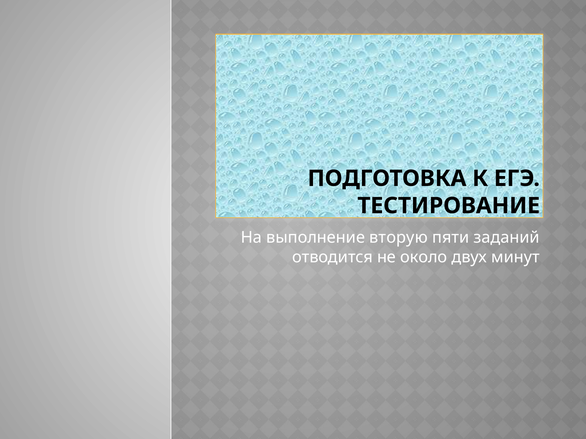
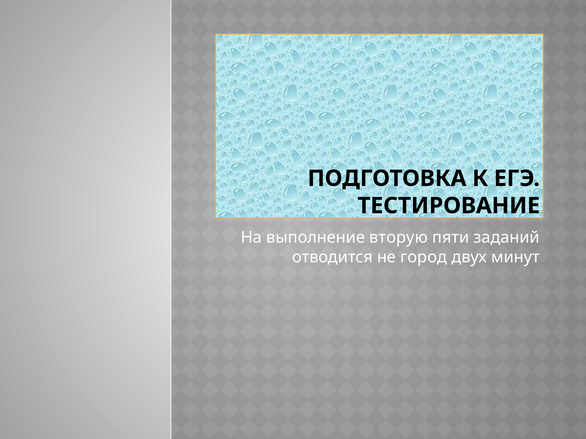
около: около -> город
